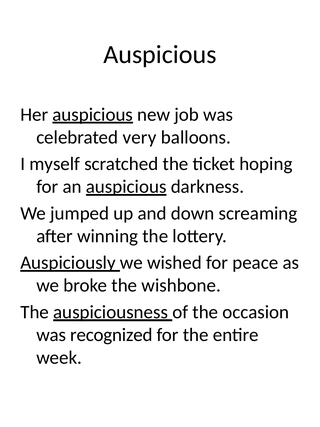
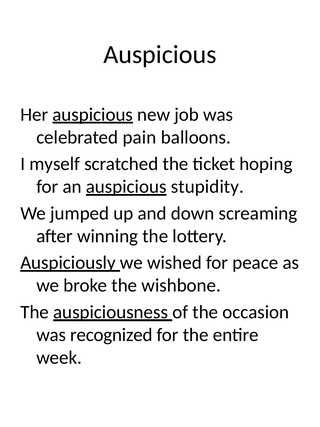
very: very -> pain
darkness: darkness -> stupidity
